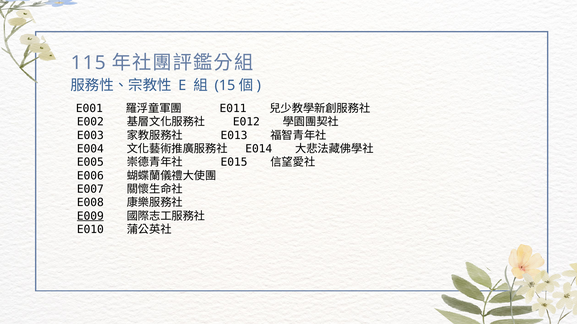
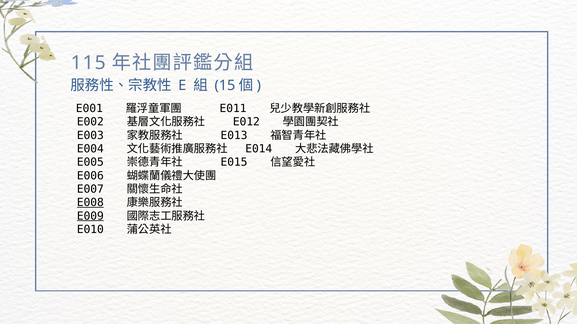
E008 underline: none -> present
